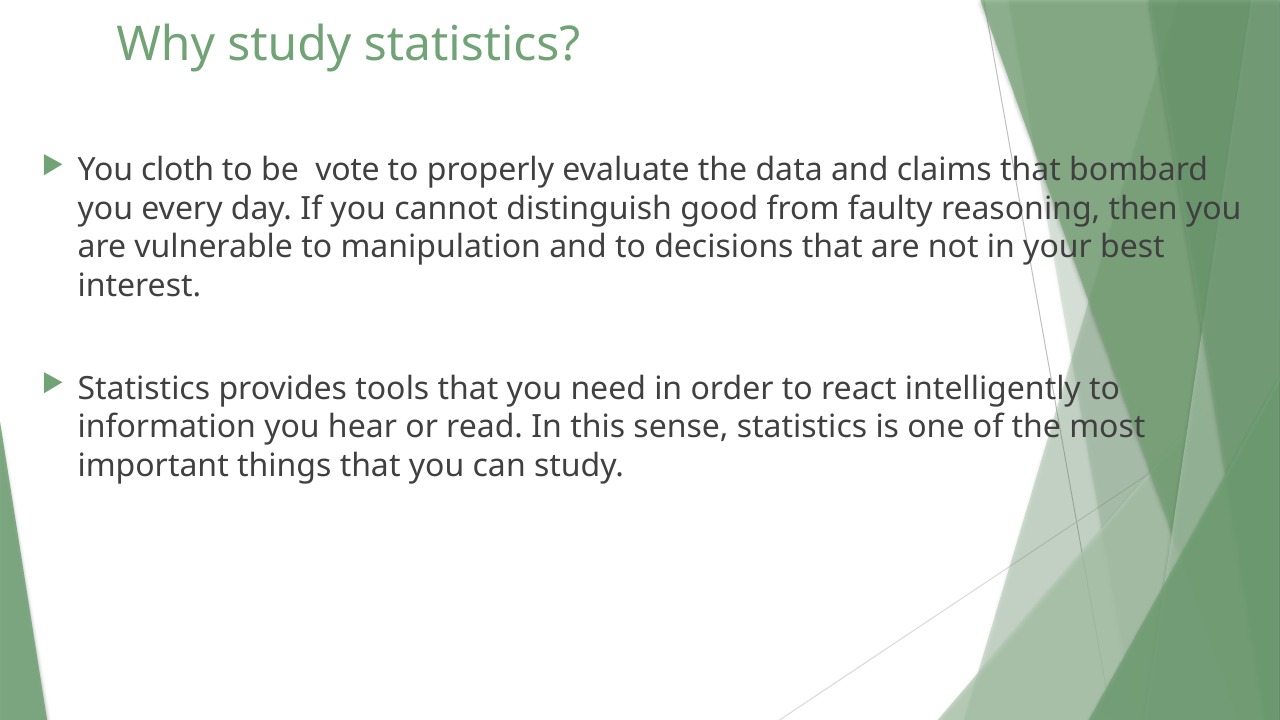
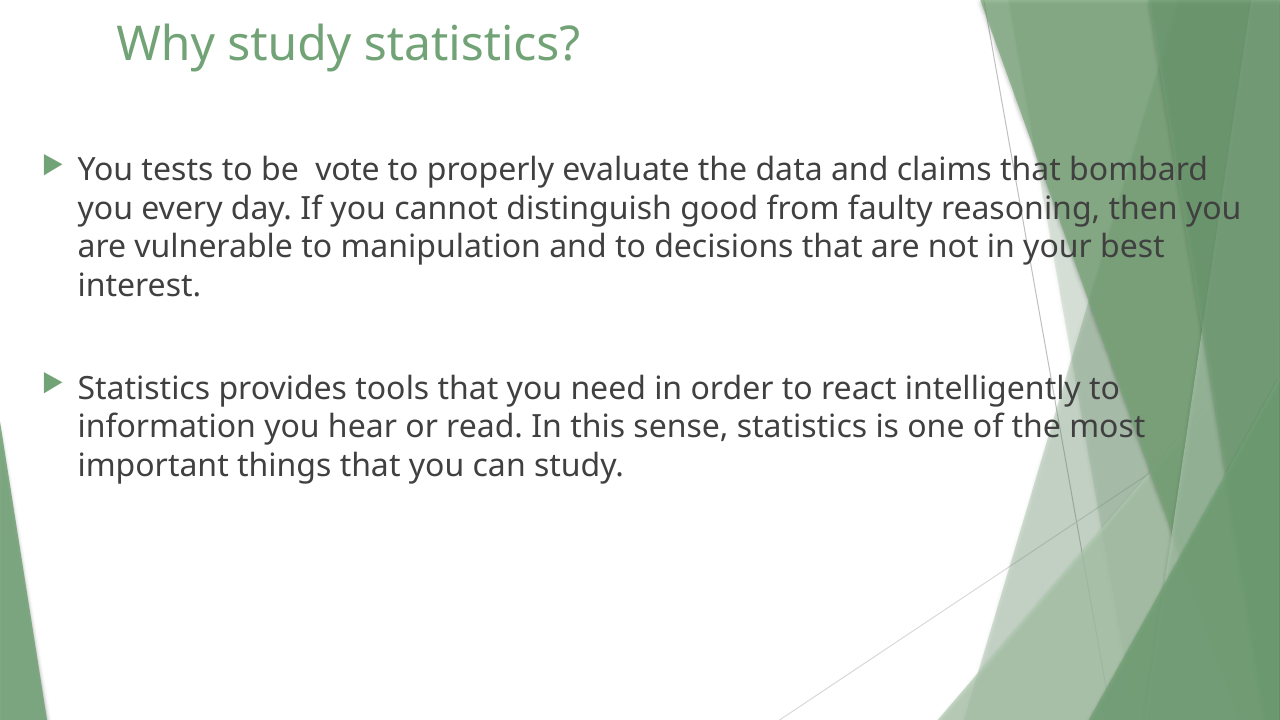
cloth: cloth -> tests
